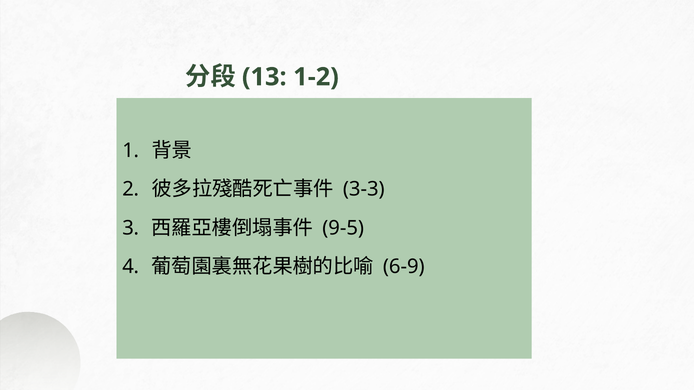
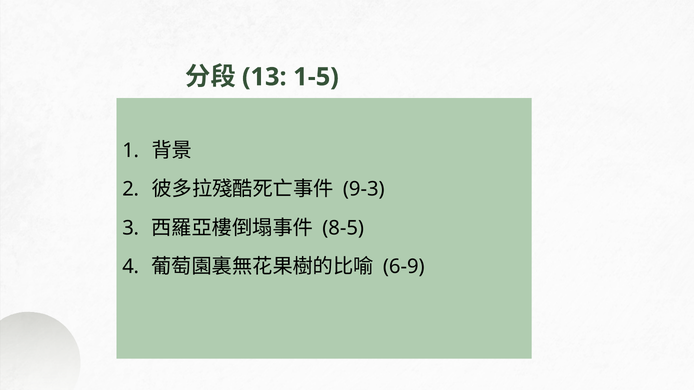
1-2: 1-2 -> 1-5
3-3: 3-3 -> 9-3
9-5: 9-5 -> 8-5
